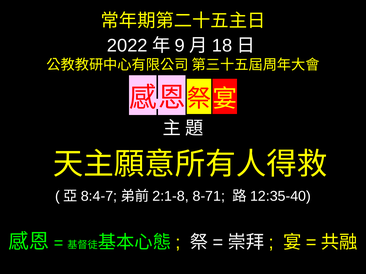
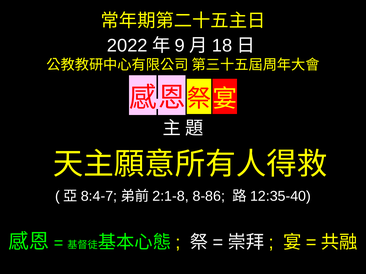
8-71: 8-71 -> 8-86
